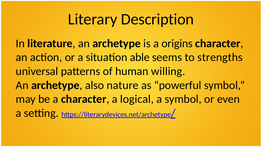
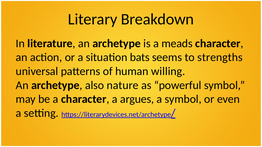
Description: Description -> Breakdown
origins: origins -> meads
able: able -> bats
logical: logical -> argues
